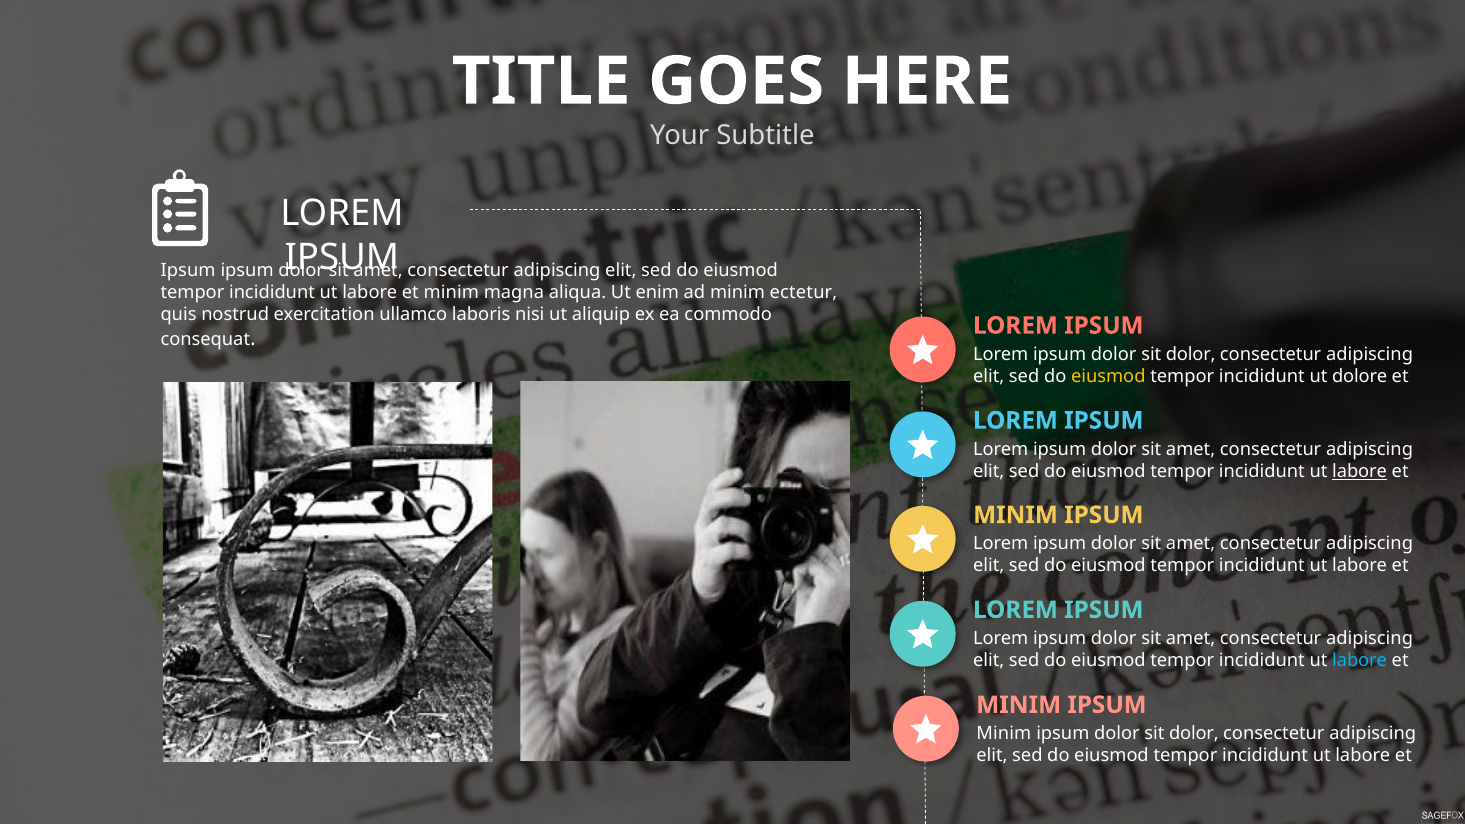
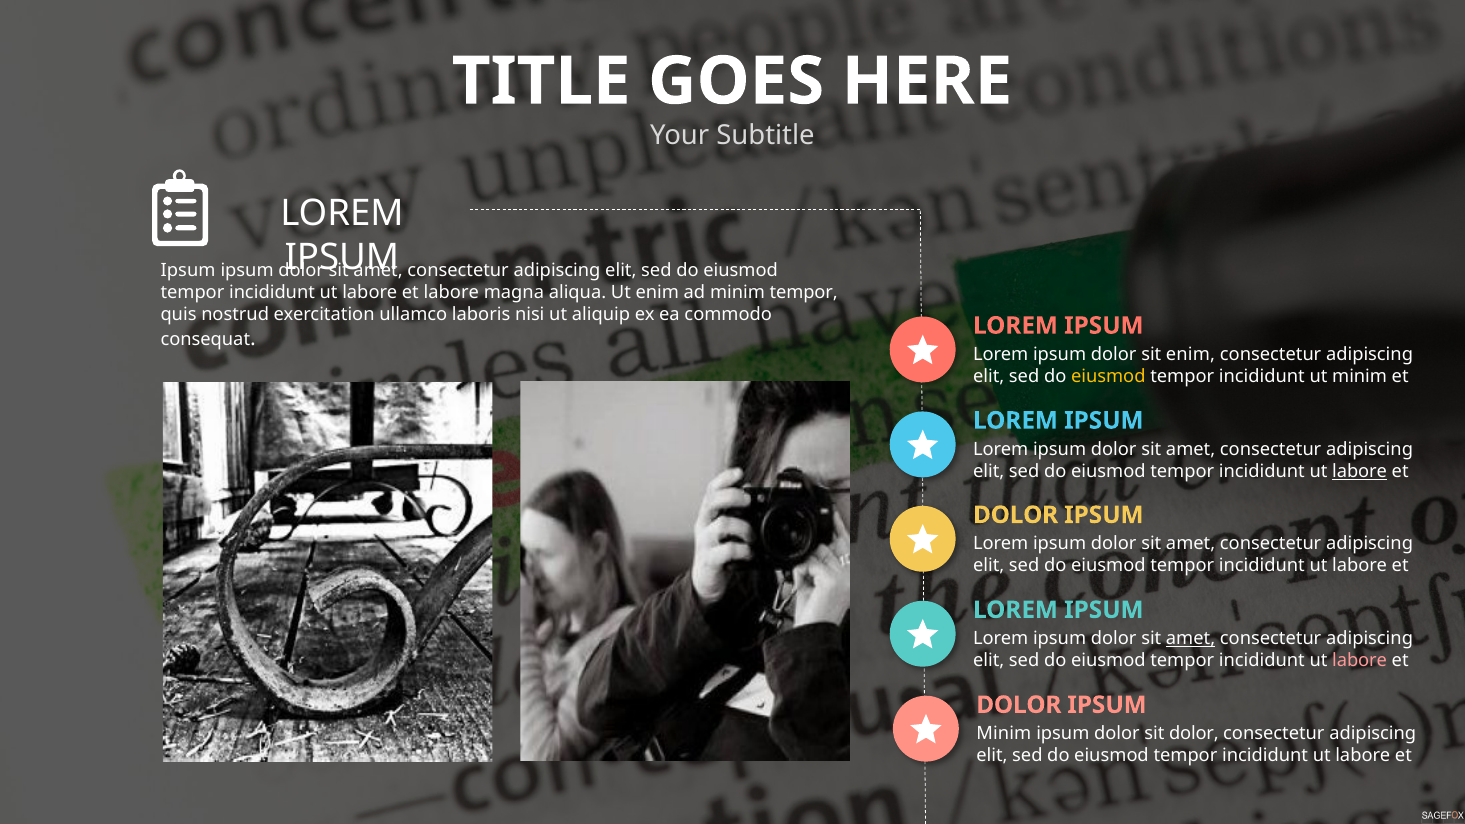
minim at (451, 292): minim -> labore
minim ectetur: ectetur -> tempor
dolor at (1191, 355): dolor -> enim
ut dolore: dolore -> minim
MINIM at (1016, 515): MINIM -> DOLOR
amet at (1191, 639) underline: none -> present
labore at (1360, 661) colour: light blue -> pink
MINIM at (1019, 705): MINIM -> DOLOR
